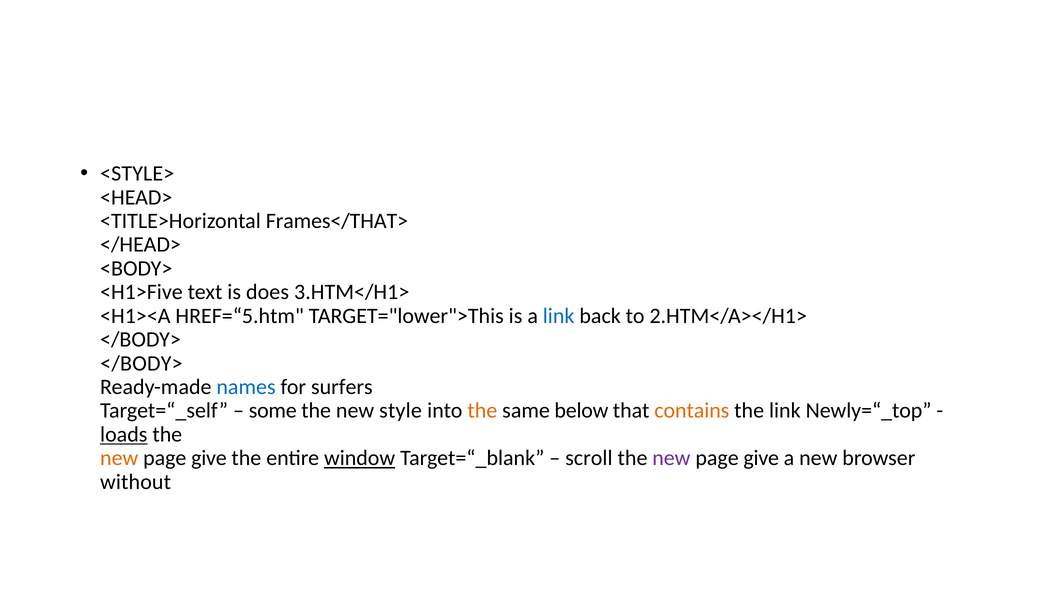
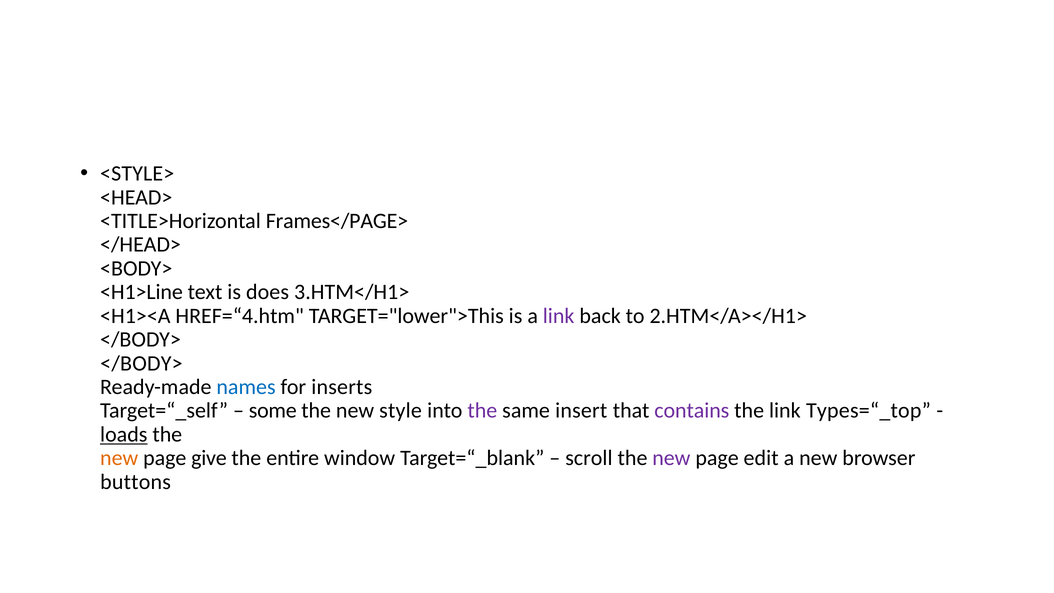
Frames</THAT>: Frames</THAT> -> Frames</PAGE>
<H1>Five: <H1>Five -> <H1>Line
HREF=“5.htm: HREF=“5.htm -> HREF=“4.htm
link at (559, 316) colour: blue -> purple
surfers: surfers -> inserts
the at (482, 411) colour: orange -> purple
below: below -> insert
contains colour: orange -> purple
Newly=“_top: Newly=“_top -> Types=“_top
window underline: present -> none
give at (761, 458): give -> edit
without: without -> buttons
